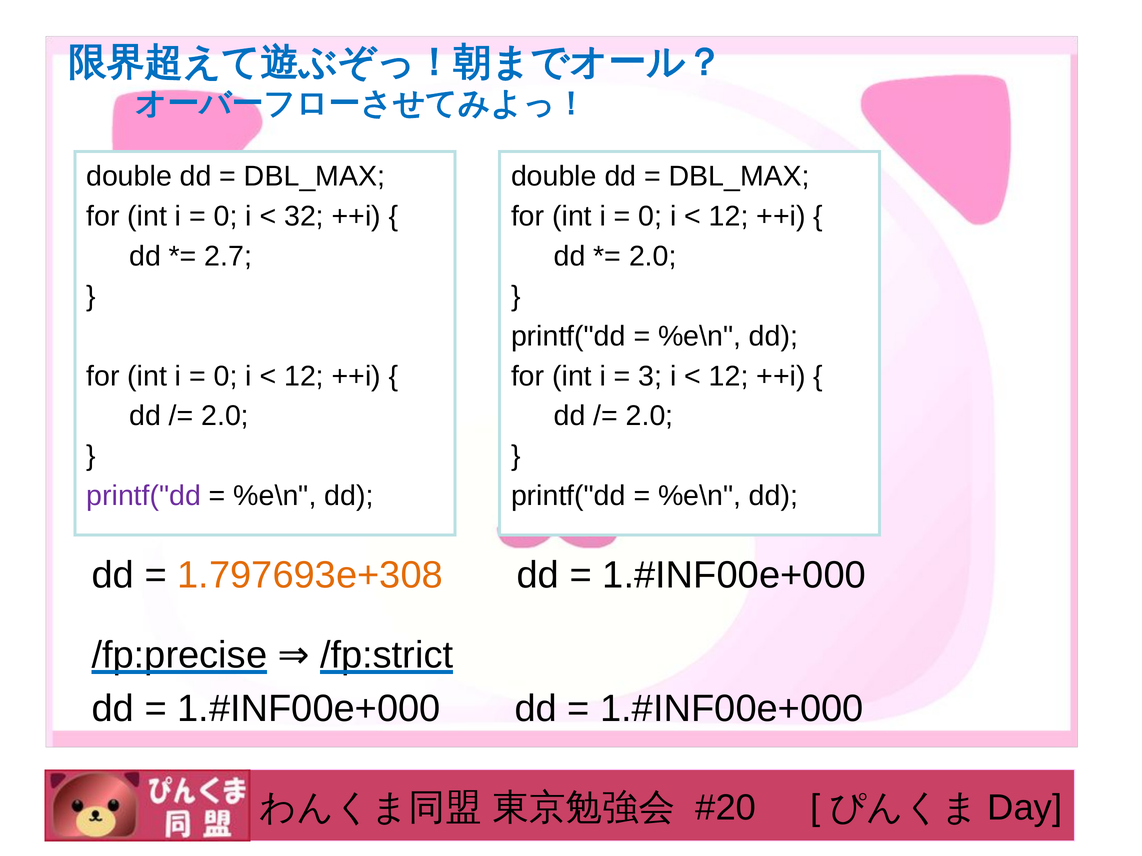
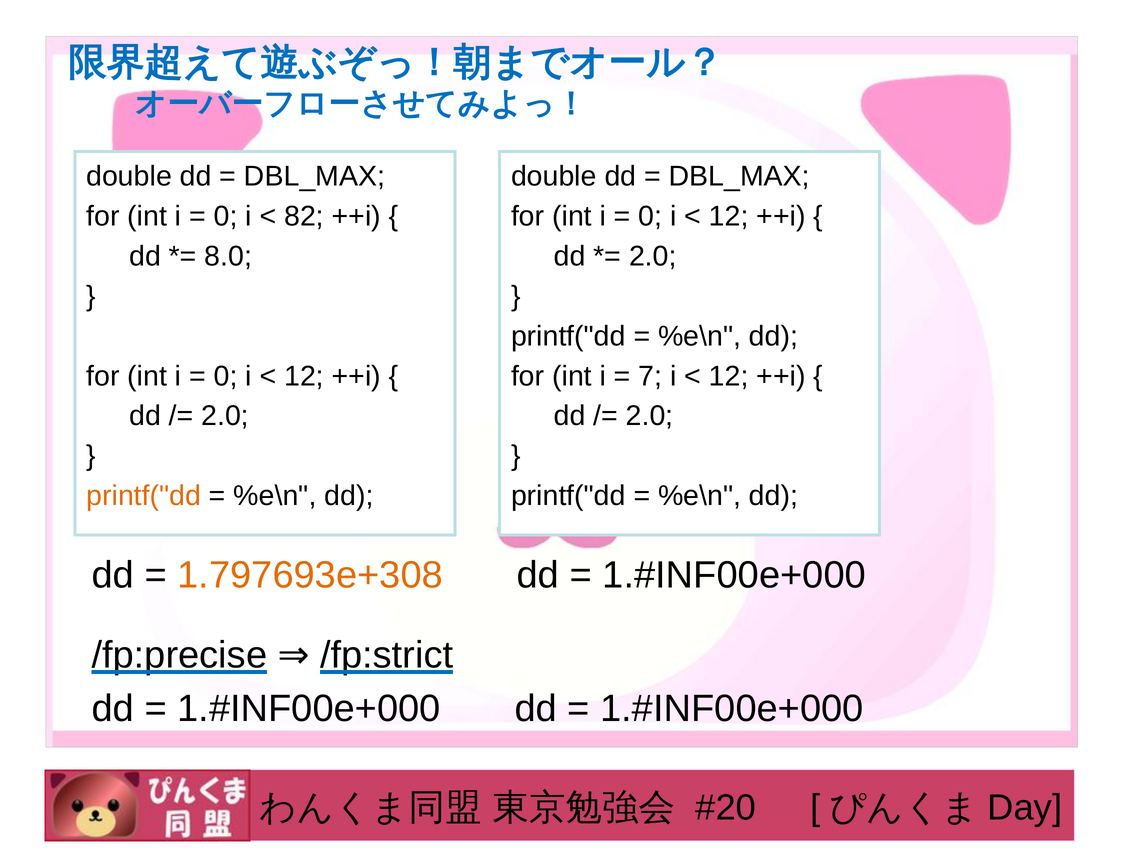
32: 32 -> 82
2.7: 2.7 -> 8.0
3: 3 -> 7
printf("dd at (144, 496) colour: purple -> orange
